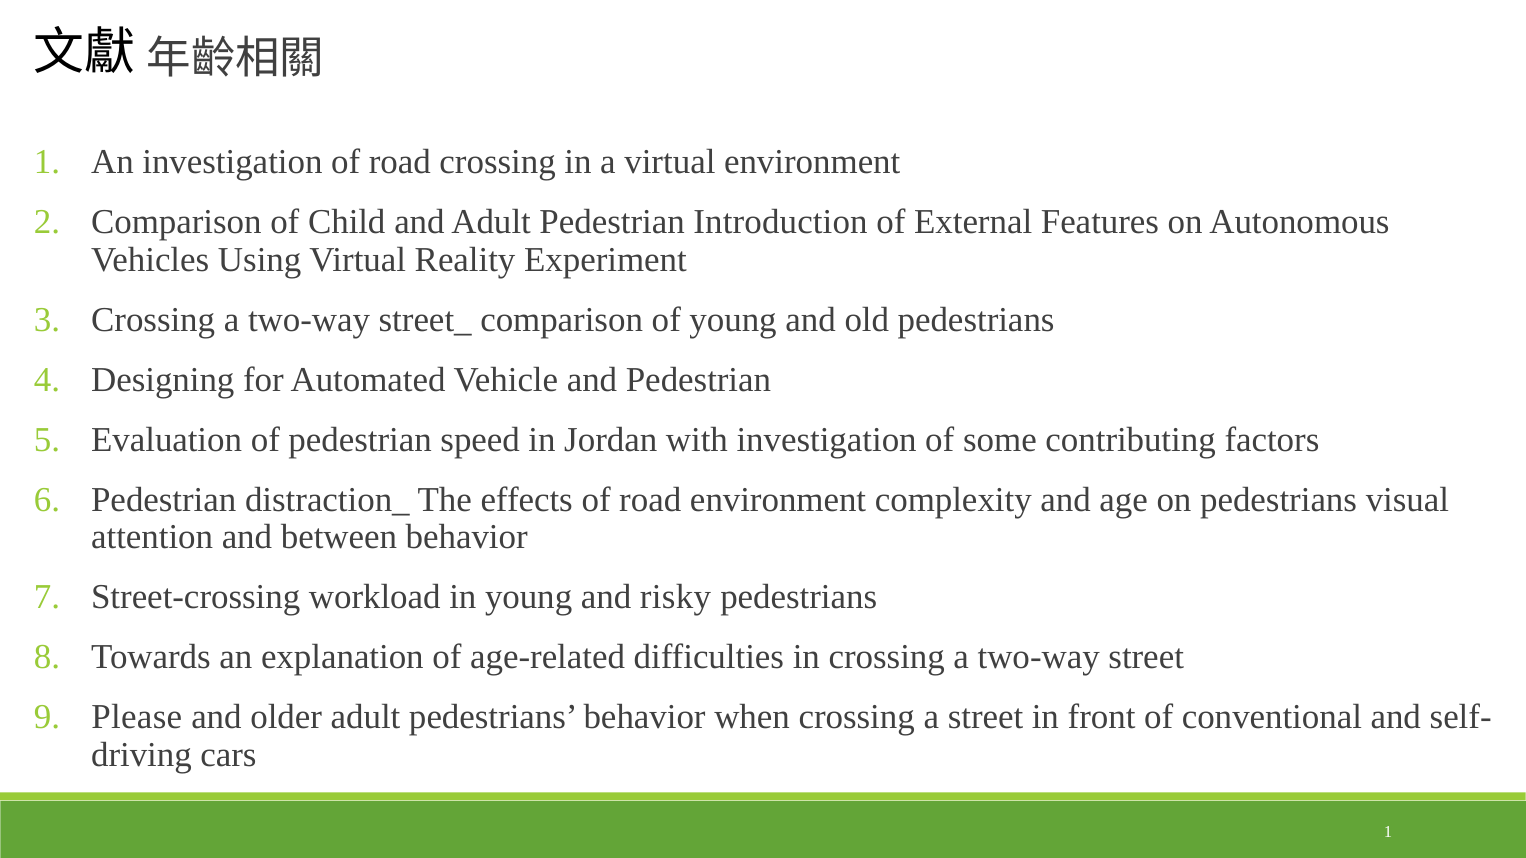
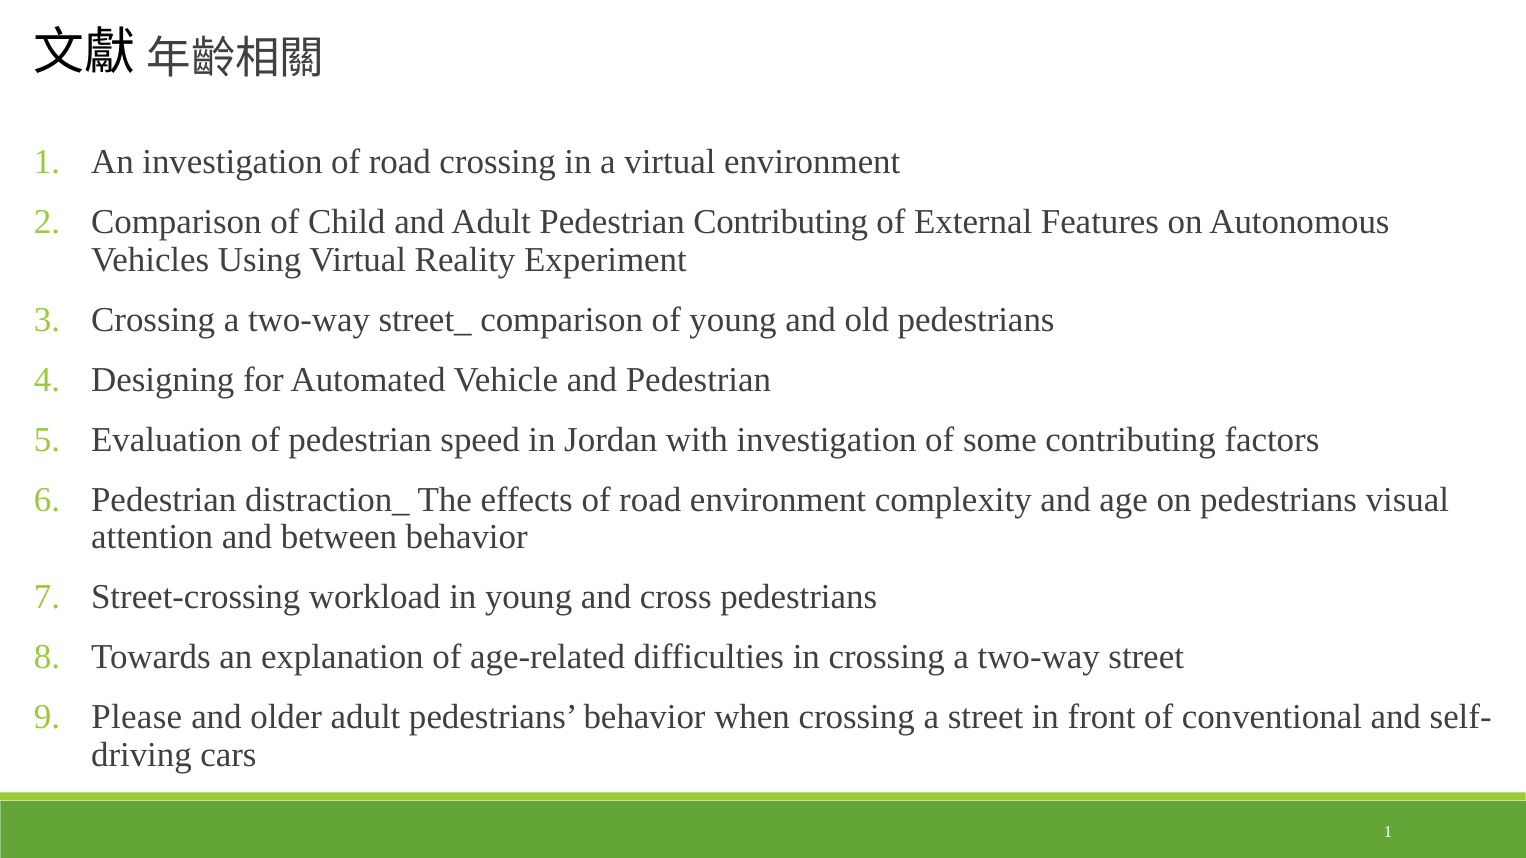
Pedestrian Introduction: Introduction -> Contributing
risky: risky -> cross
